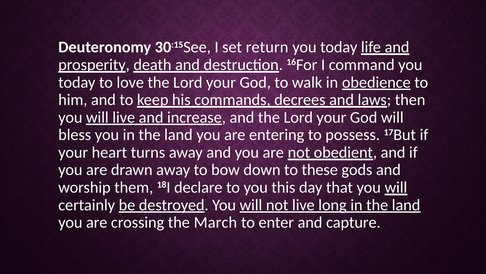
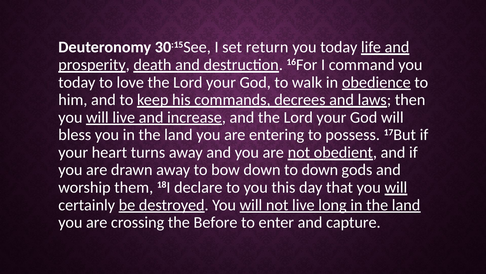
to these: these -> down
March: March -> Before
